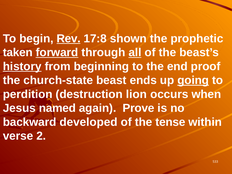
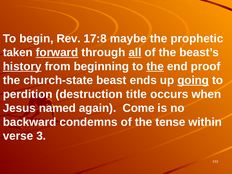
Rev underline: present -> none
shown: shown -> maybe
the at (155, 66) underline: none -> present
lion: lion -> title
Prove: Prove -> Come
developed: developed -> condemns
2: 2 -> 3
